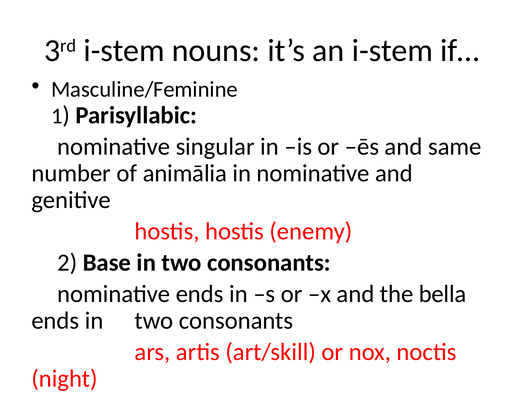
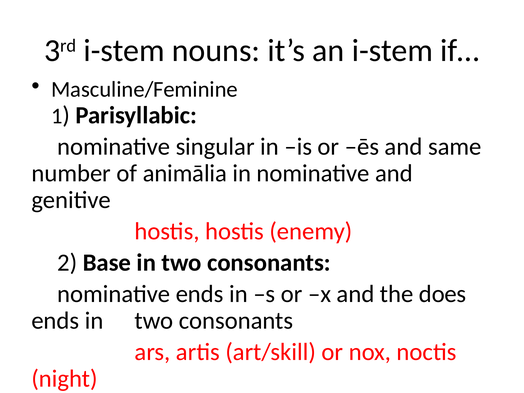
bella: bella -> does
